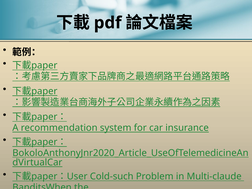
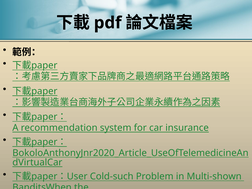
Multi-claude: Multi-claude -> Multi-shown
